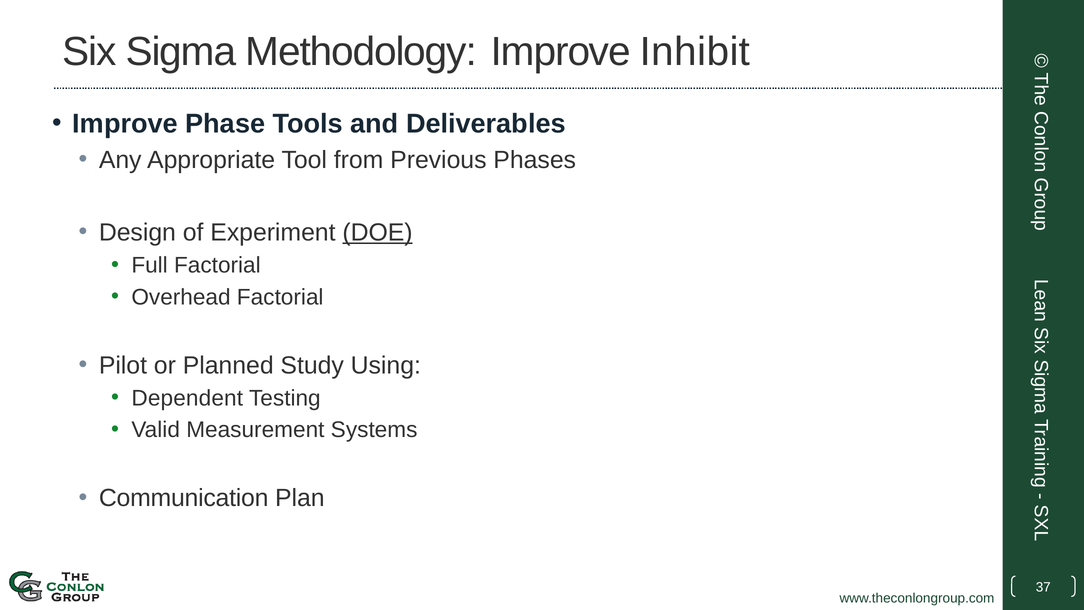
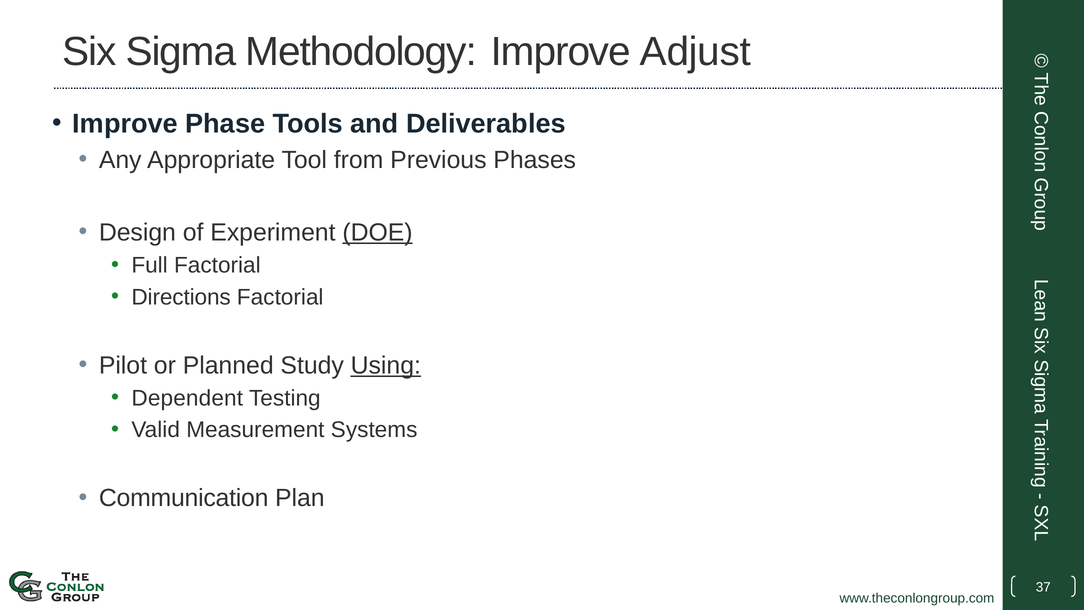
Inhibit: Inhibit -> Adjust
Overhead: Overhead -> Directions
Using underline: none -> present
